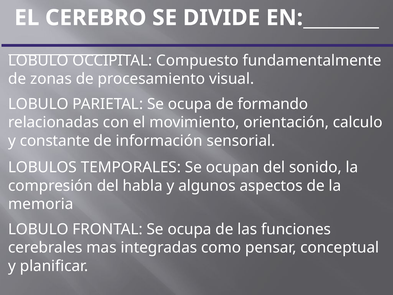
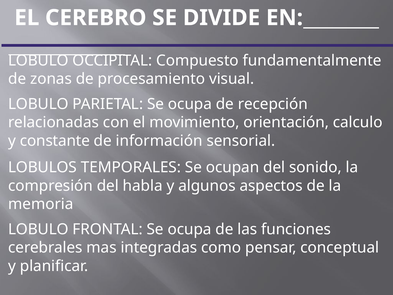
formando: formando -> recepción
